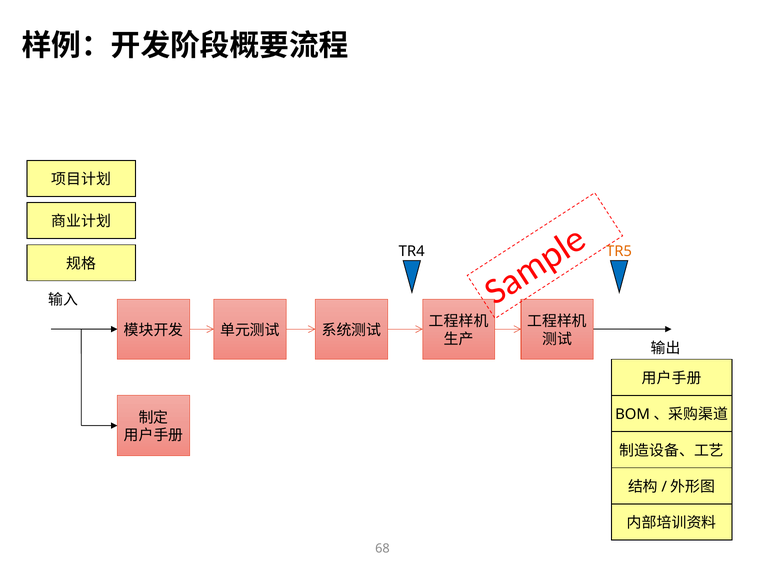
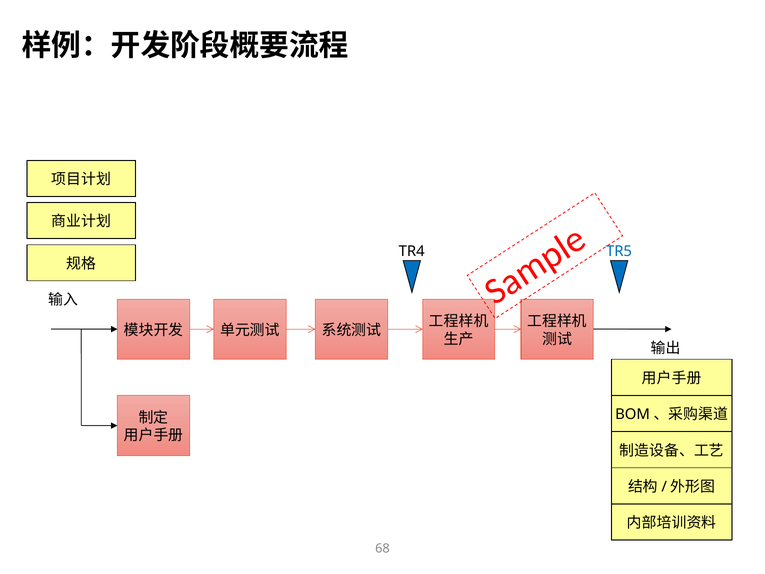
TR5 colour: orange -> blue
